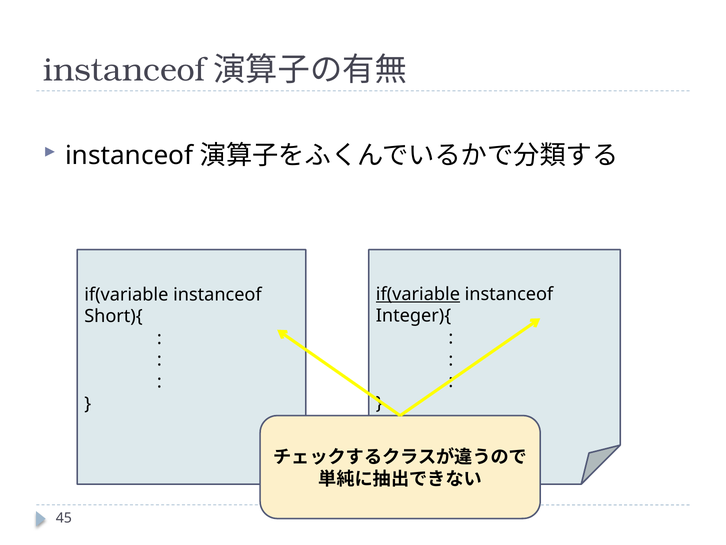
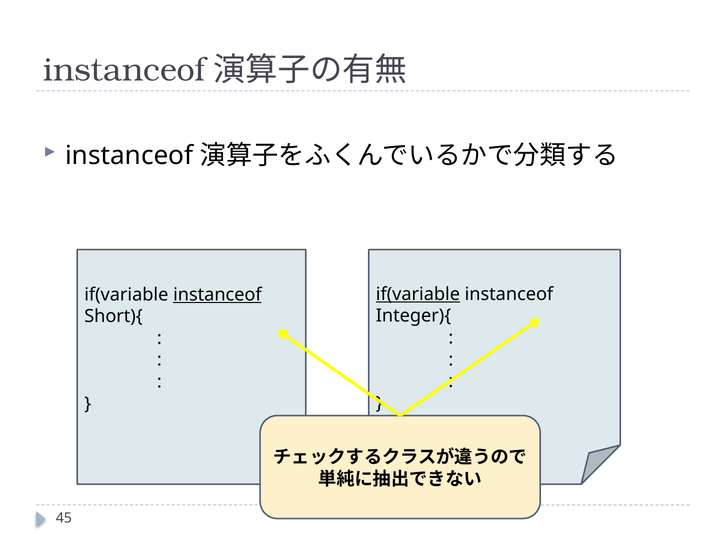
instanceof at (217, 294) underline: none -> present
